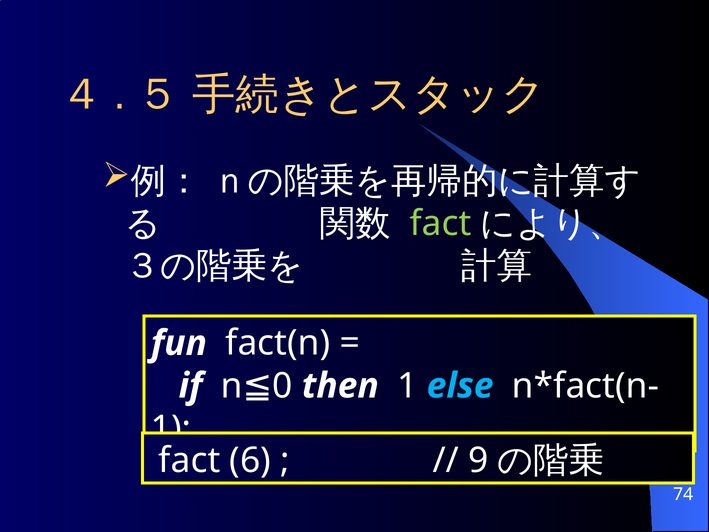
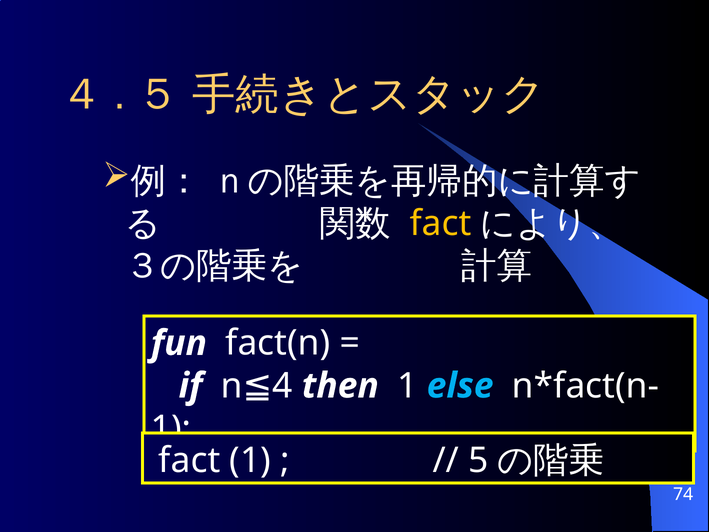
fact at (440, 224) colour: light green -> yellow
0: 0 -> 4
fact 6: 6 -> 1
9: 9 -> 5
